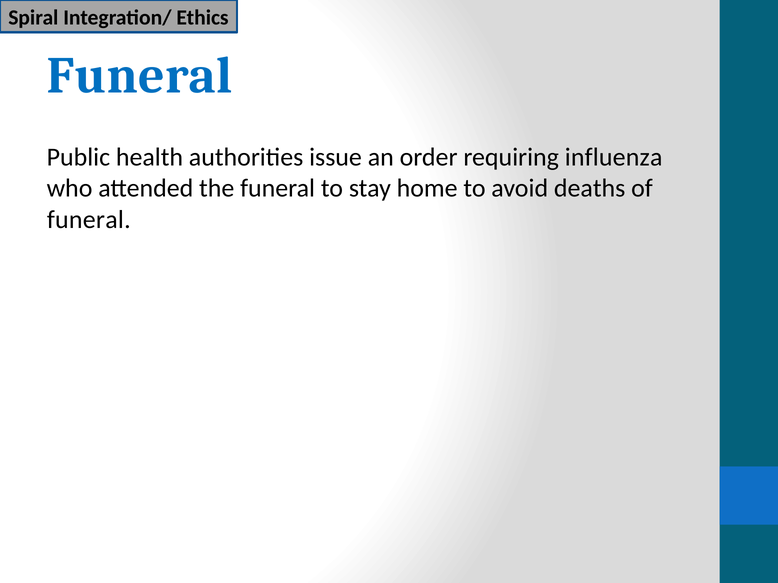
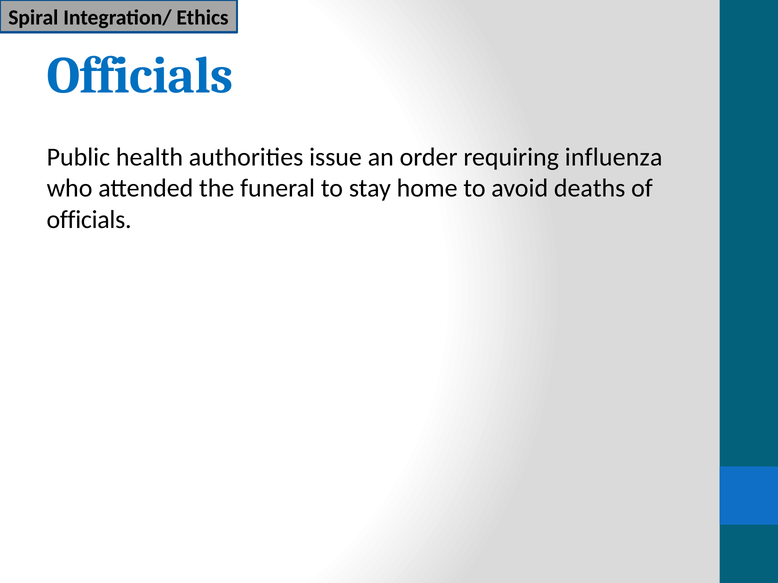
Funeral at (140, 76): Funeral -> Officials
funeral at (89, 220): funeral -> officials
